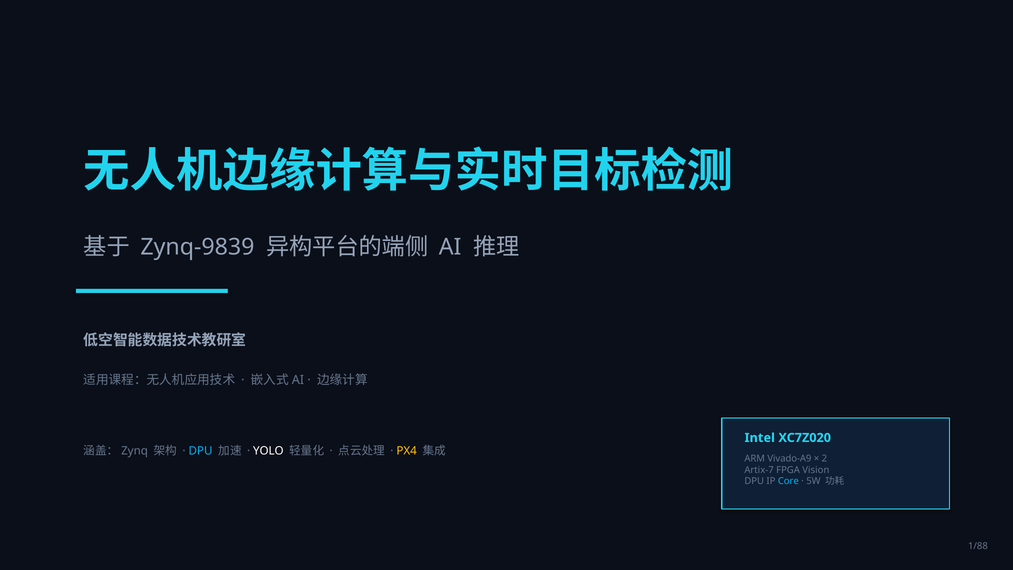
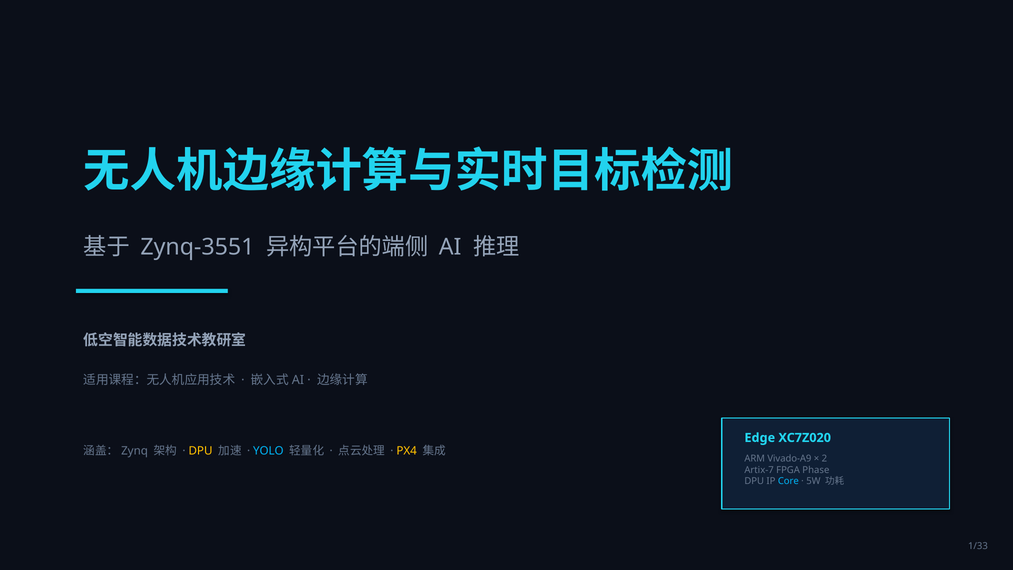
Zynq-9839: Zynq-9839 -> Zynq-3551
Intel: Intel -> Edge
DPU at (201, 451) colour: light blue -> yellow
YOLO colour: white -> light blue
Vision: Vision -> Phase
1/88: 1/88 -> 1/33
